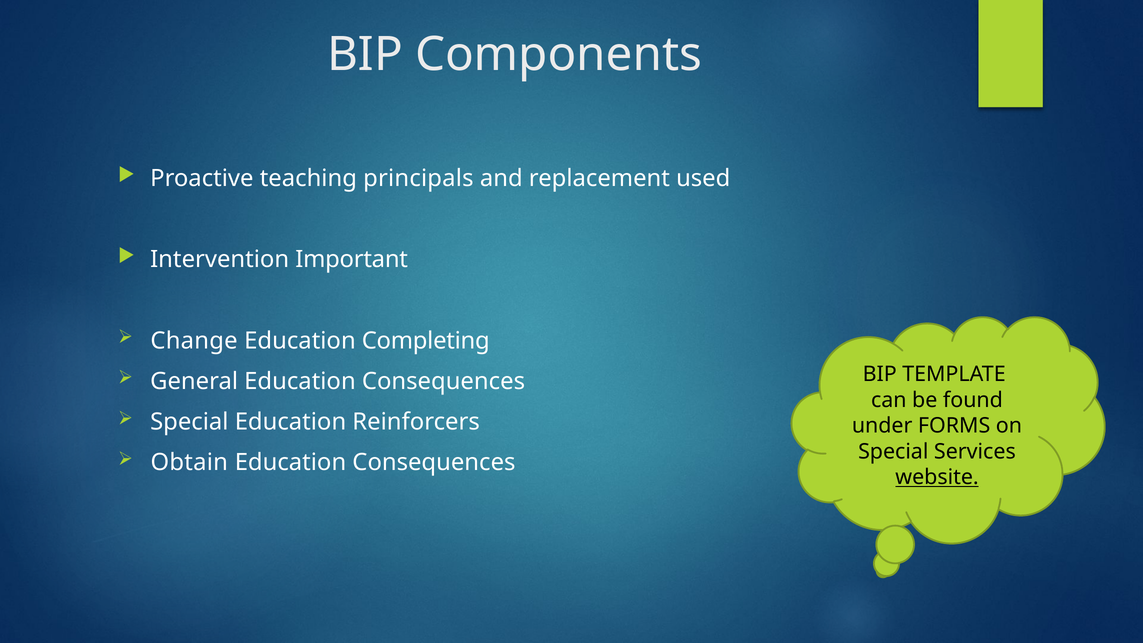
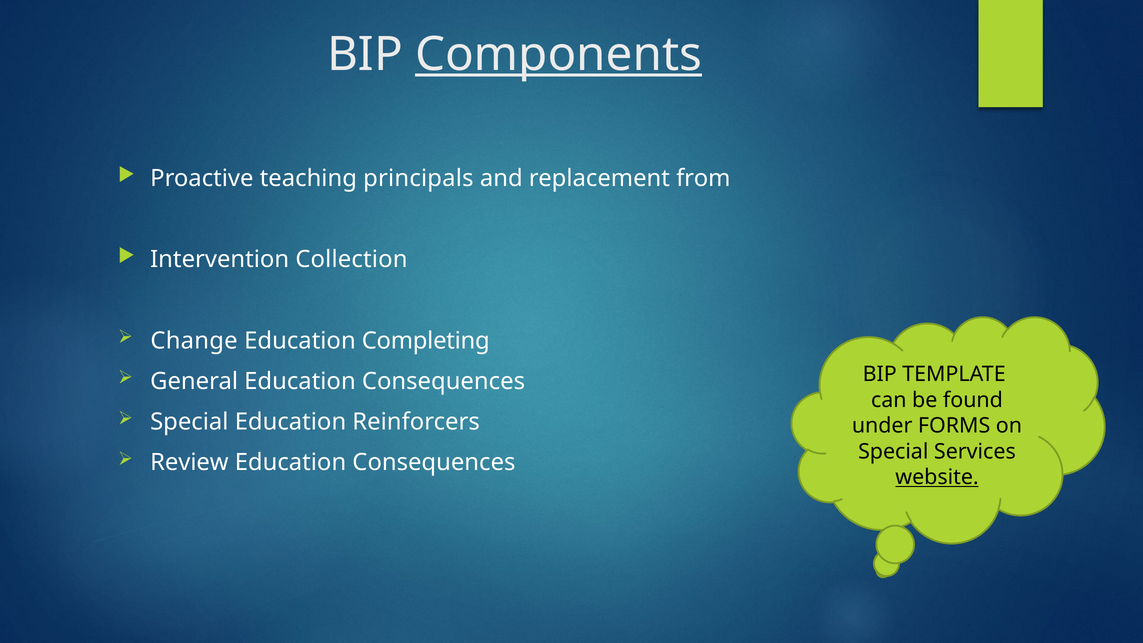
Components underline: none -> present
used: used -> from
Important: Important -> Collection
Obtain: Obtain -> Review
